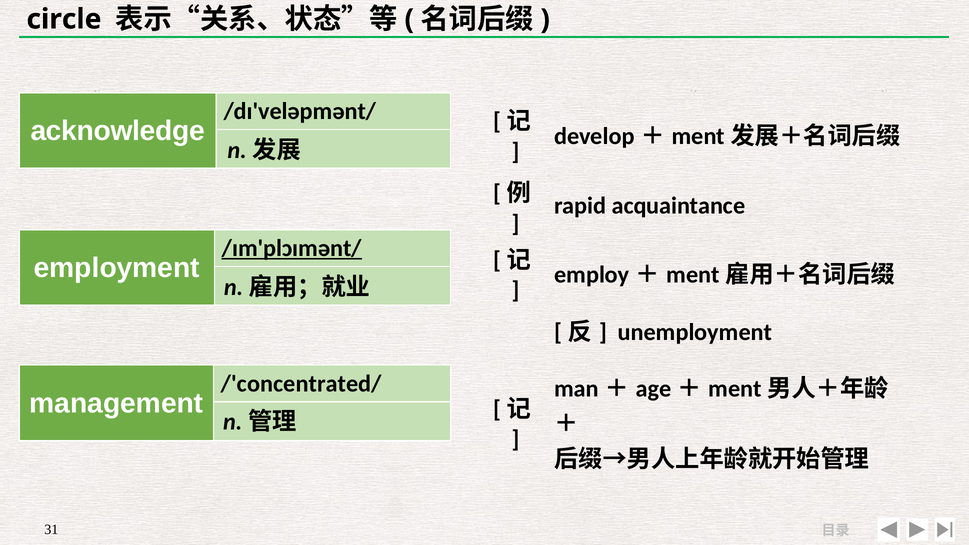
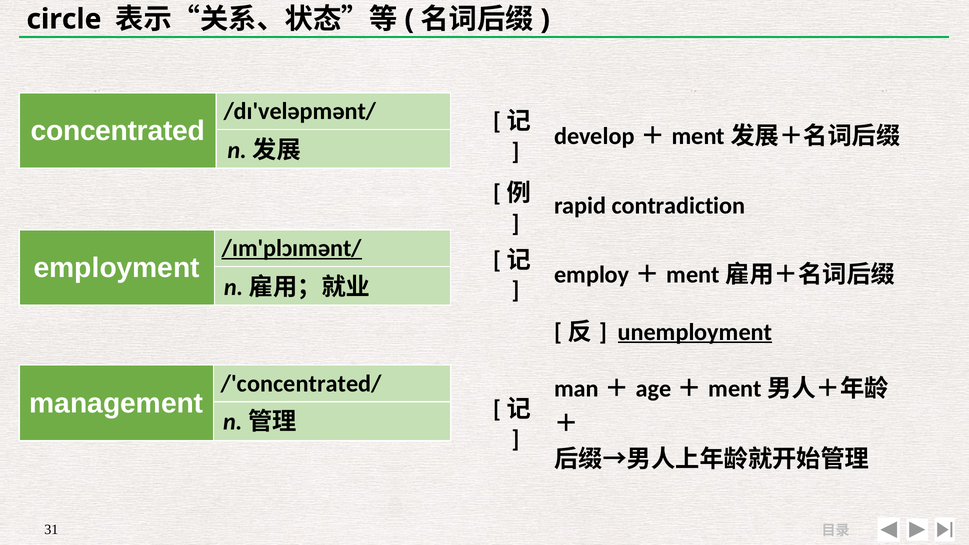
acknowledge: acknowledge -> concentrated
acquaintance: acquaintance -> contradiction
unemployment underline: none -> present
